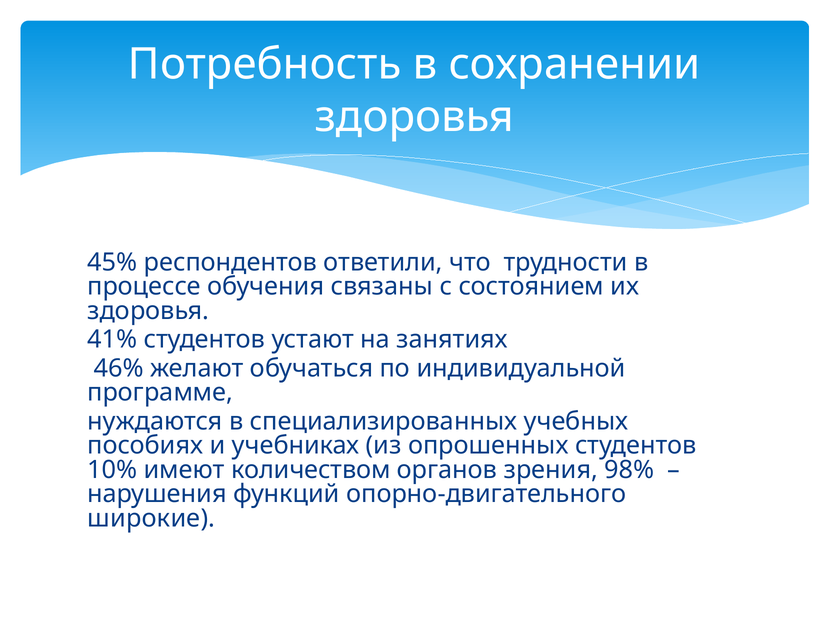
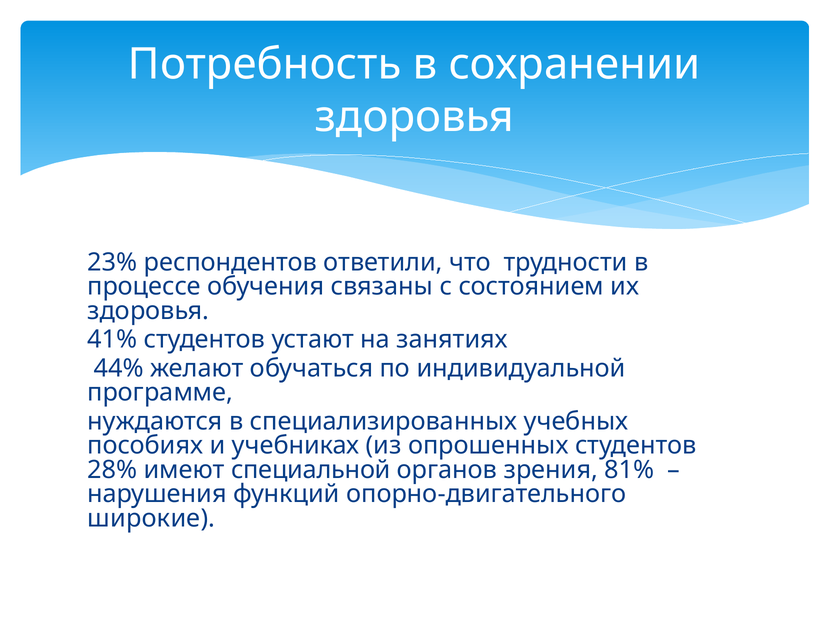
45%: 45% -> 23%
46%: 46% -> 44%
10%: 10% -> 28%
количеством: количеством -> специальной
98%: 98% -> 81%
